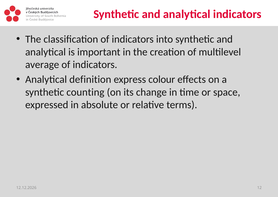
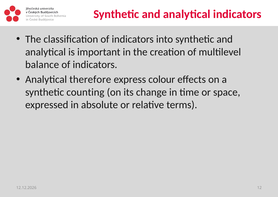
average: average -> balance
definition: definition -> therefore
